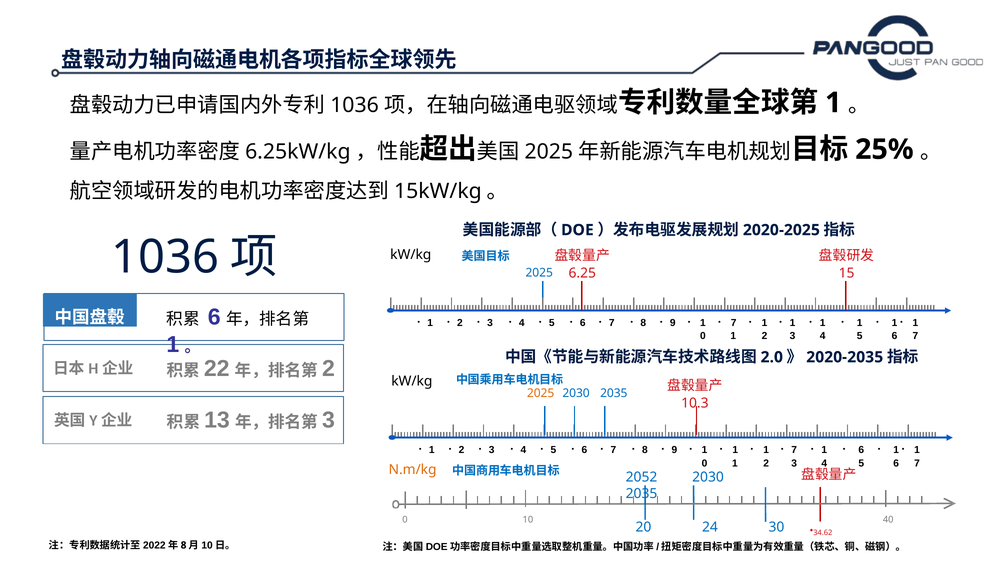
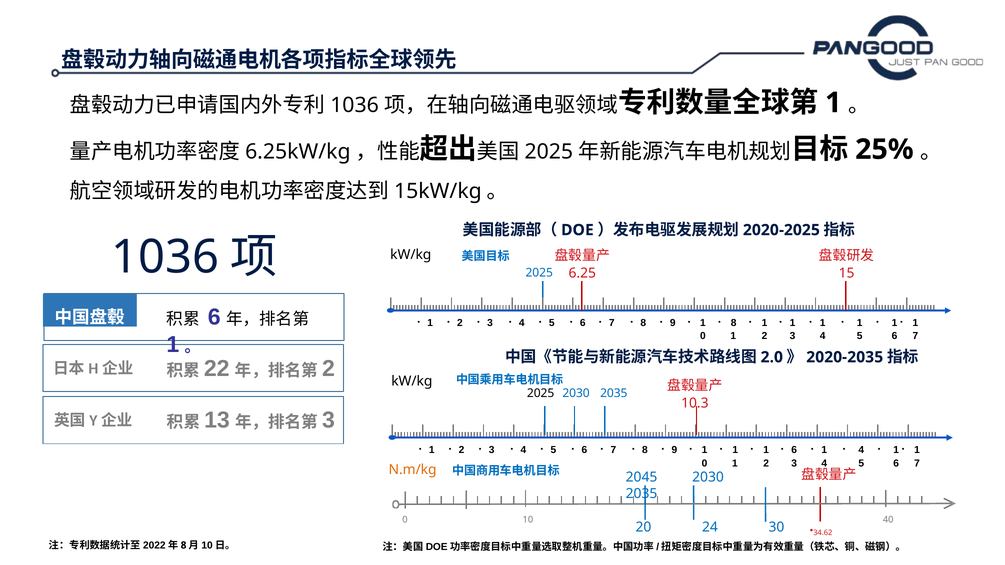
7 at (734, 323): 7 -> 8
2025 at (541, 394) colour: orange -> black
7 at (794, 450): 7 -> 6
6 at (861, 450): 6 -> 4
2052: 2052 -> 2045
